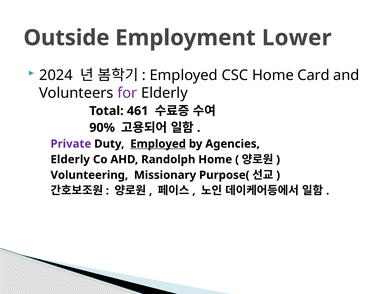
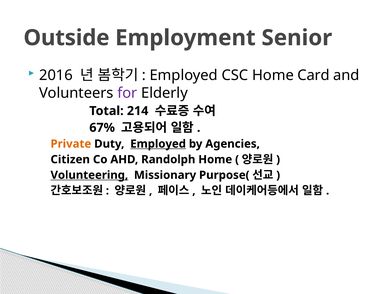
Lower: Lower -> Senior
2024: 2024 -> 2016
461: 461 -> 214
90%: 90% -> 67%
Private colour: purple -> orange
Elderly at (70, 159): Elderly -> Citizen
Volunteering underline: none -> present
